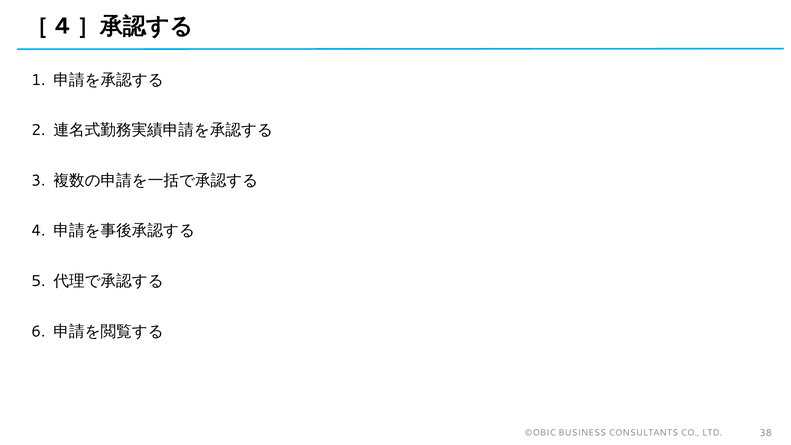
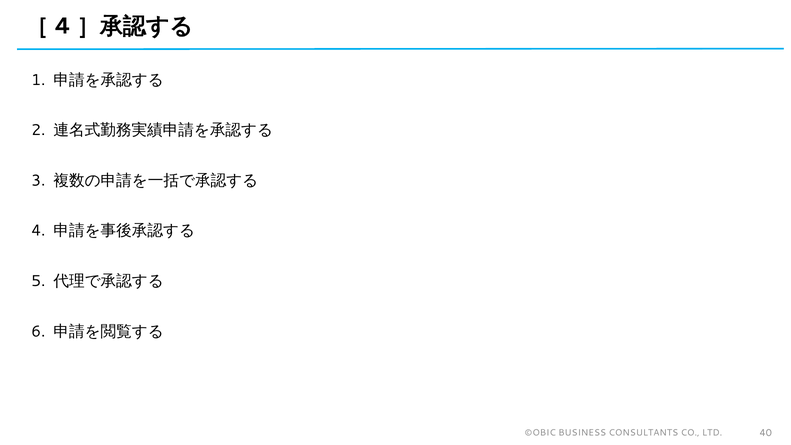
38: 38 -> 40
